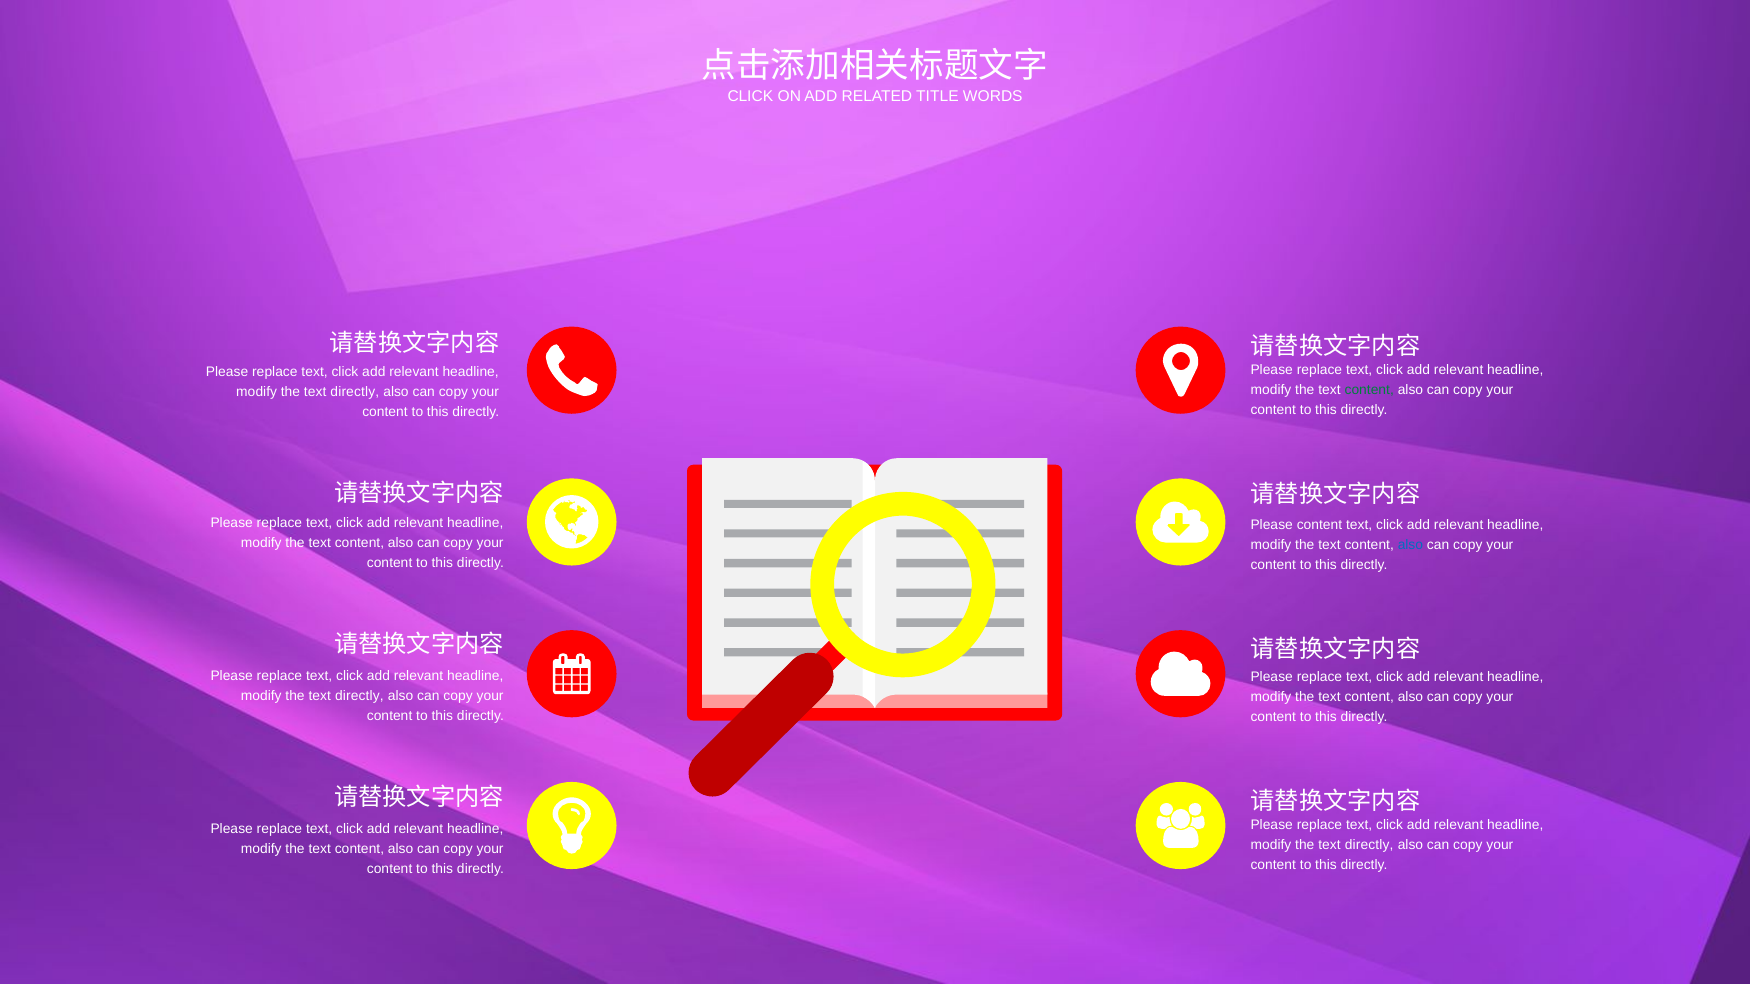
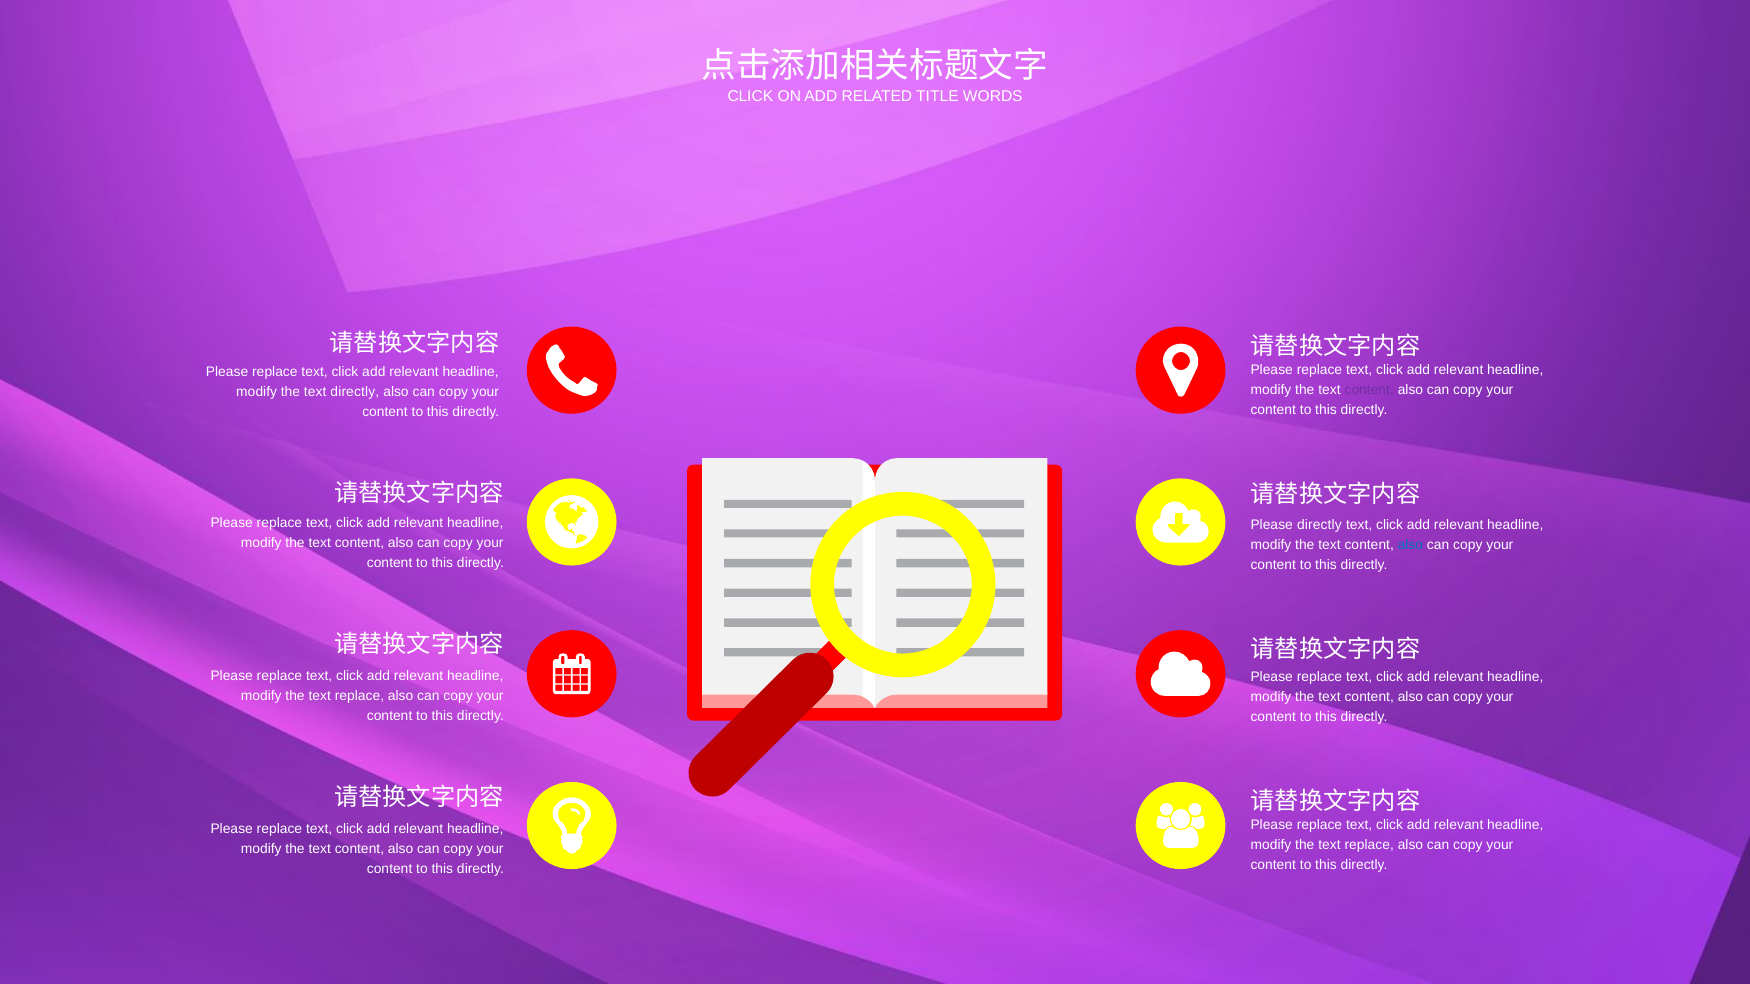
content at (1369, 390) colour: green -> purple
Please content: content -> directly
directly at (359, 696): directly -> replace
directly at (1369, 845): directly -> replace
